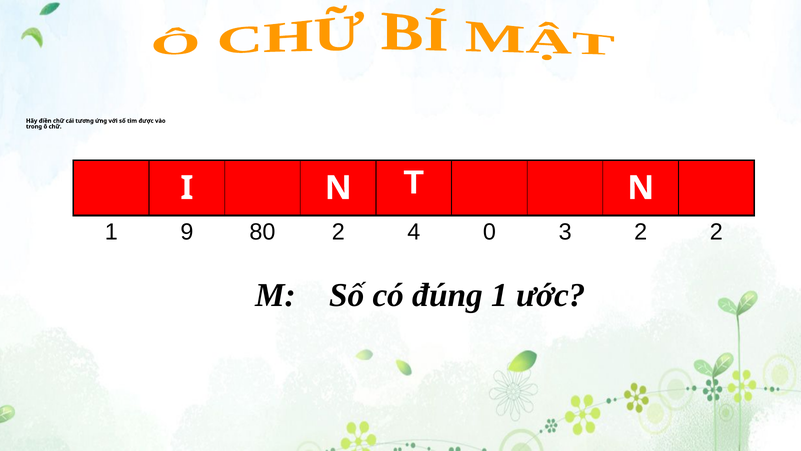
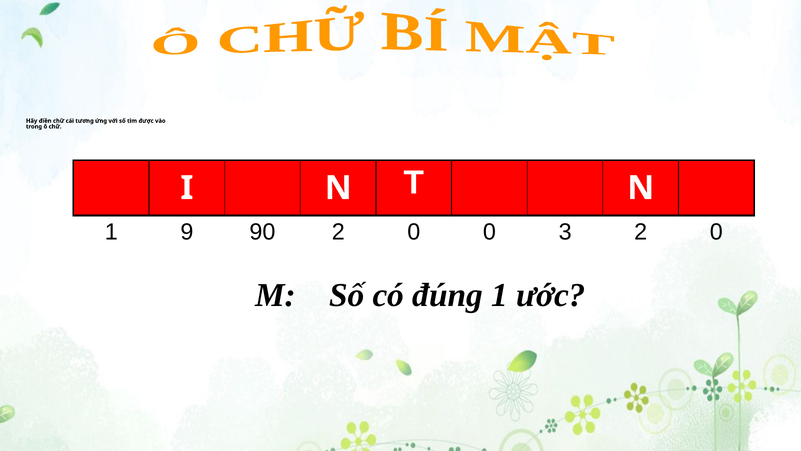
80: 80 -> 90
4 at (414, 232): 4 -> 0
3 2 2: 2 -> 0
